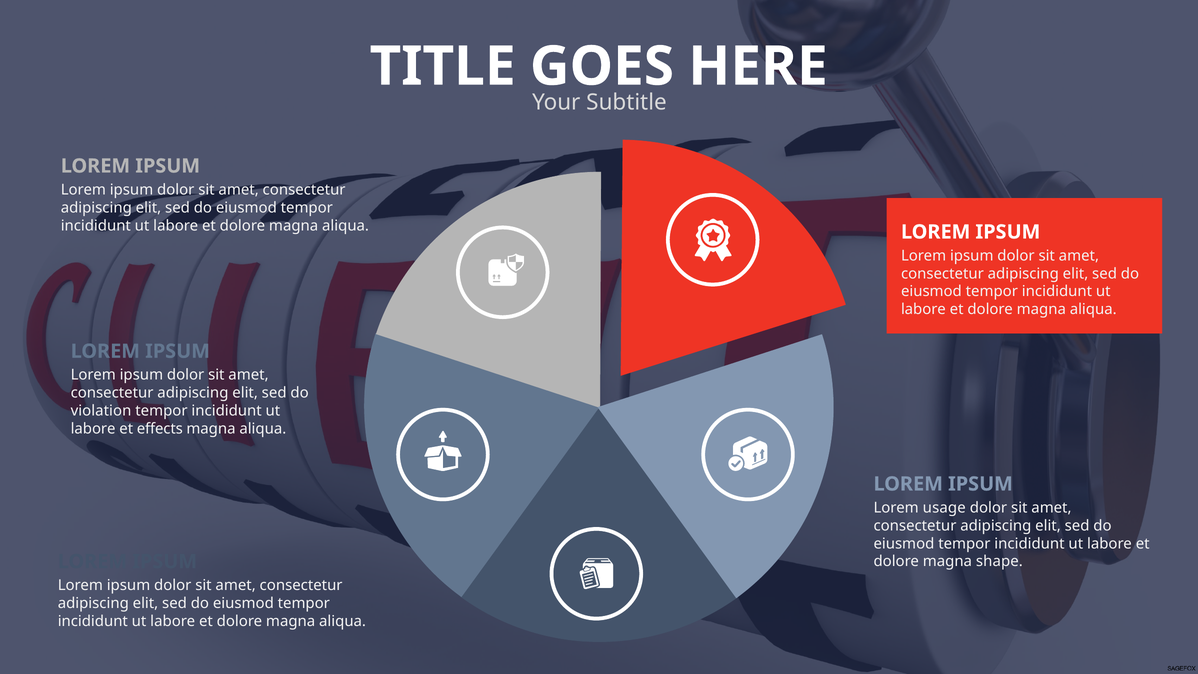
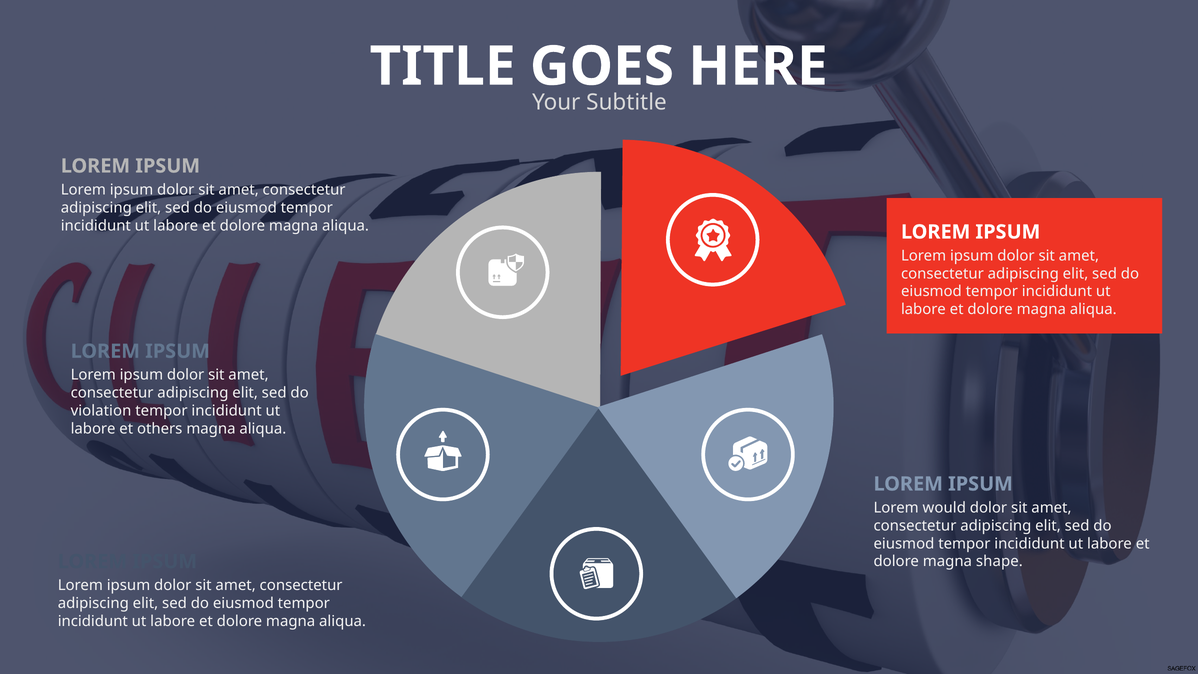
effects: effects -> others
usage: usage -> would
